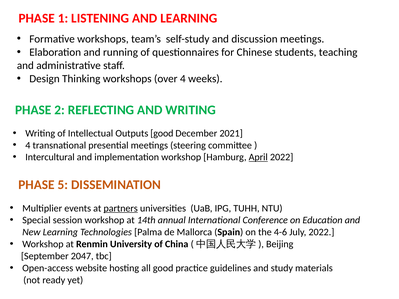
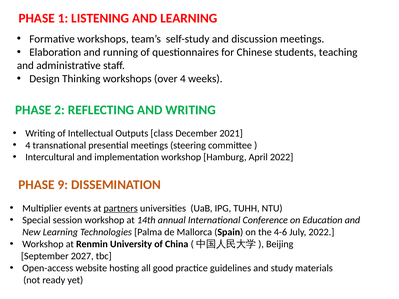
Outputs good: good -> class
April underline: present -> none
5: 5 -> 9
2047: 2047 -> 2027
